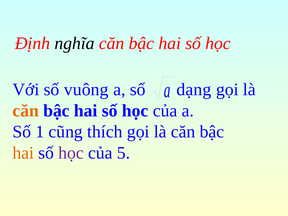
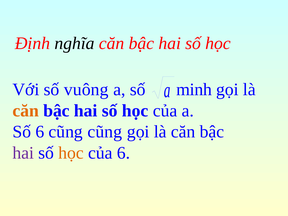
dạng: dạng -> minh
Số 1: 1 -> 6
cũng thích: thích -> cũng
hai at (23, 153) colour: orange -> purple
học at (71, 153) colour: purple -> orange
của 5: 5 -> 6
